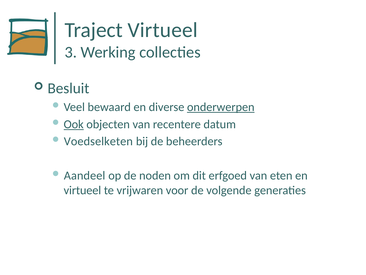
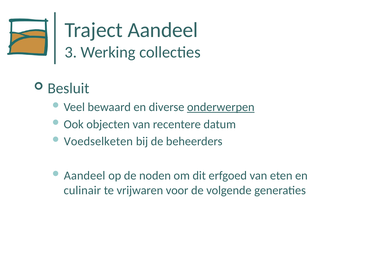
Traject Virtueel: Virtueel -> Aandeel
Ook underline: present -> none
virtueel at (82, 190): virtueel -> culinair
